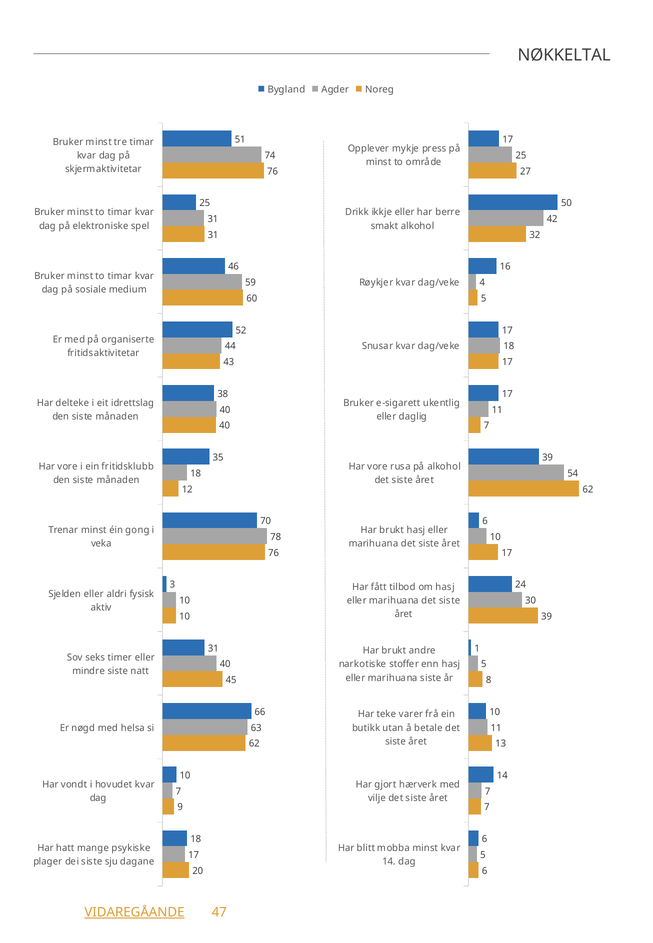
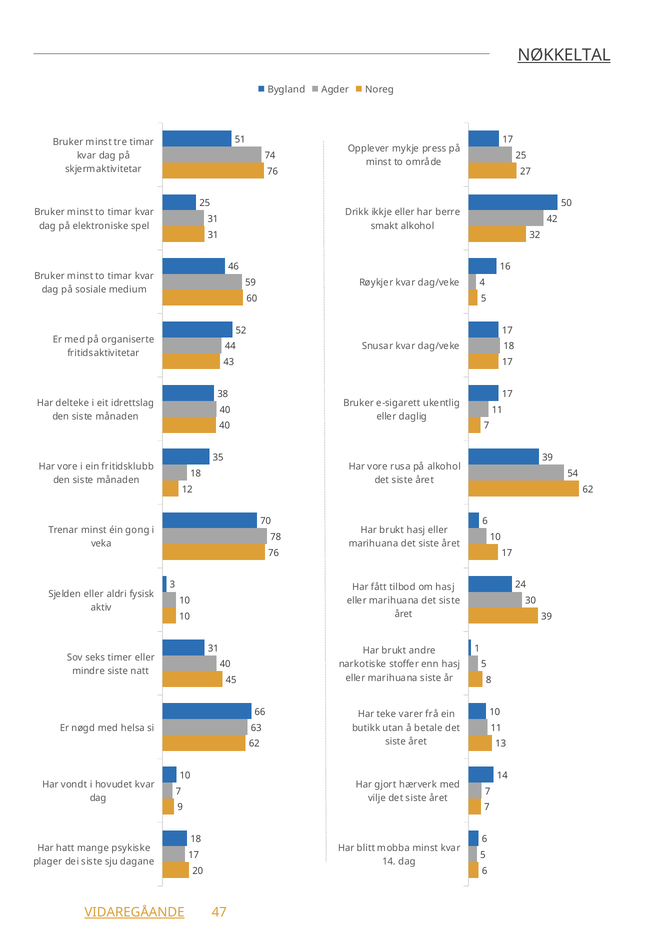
NØKKELTAL underline: none -> present
